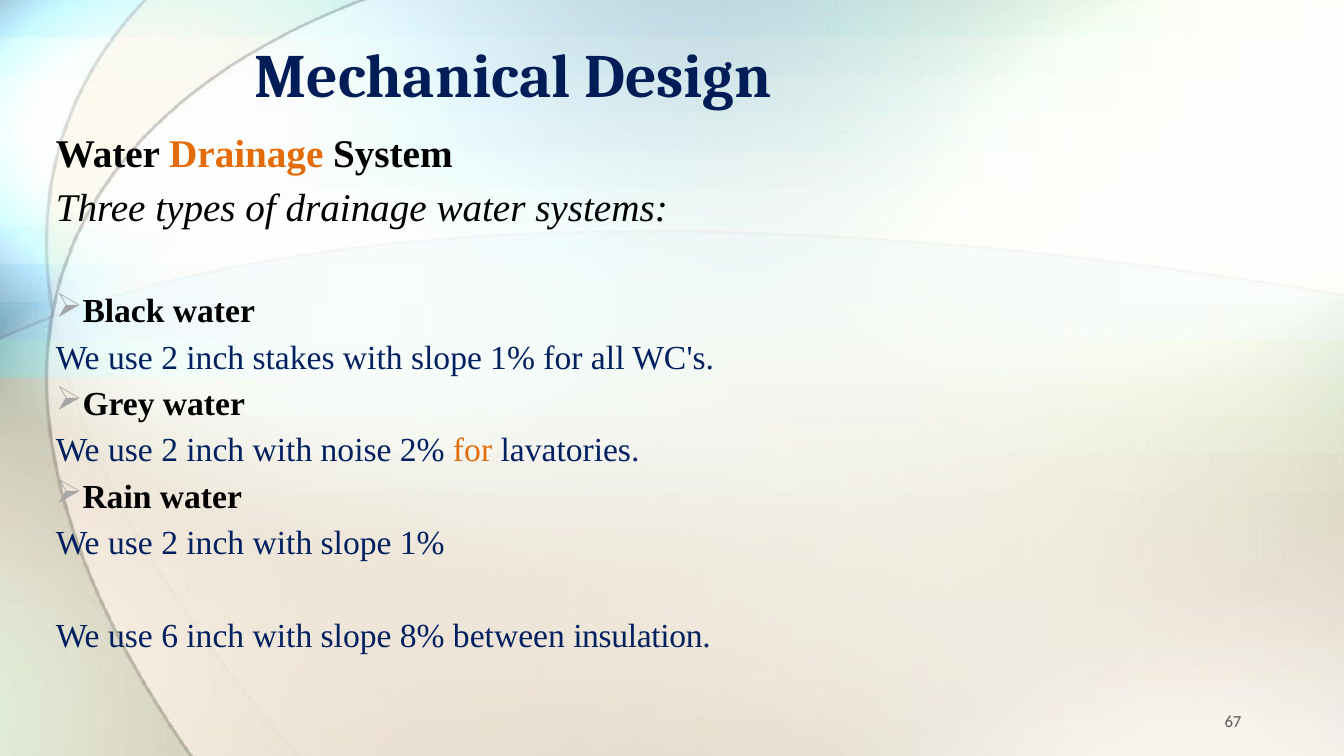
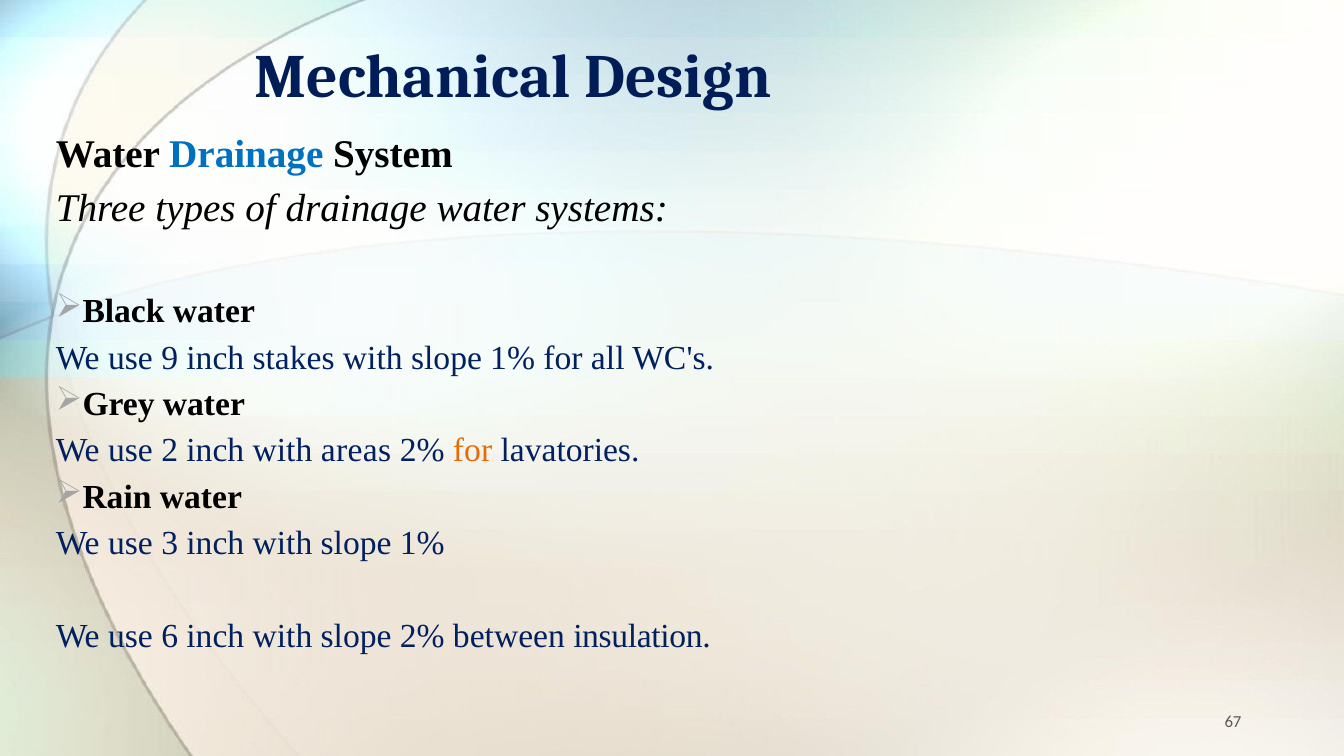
Drainage at (246, 154) colour: orange -> blue
2 at (170, 358): 2 -> 9
noise: noise -> areas
2 at (170, 543): 2 -> 3
slope 8%: 8% -> 2%
